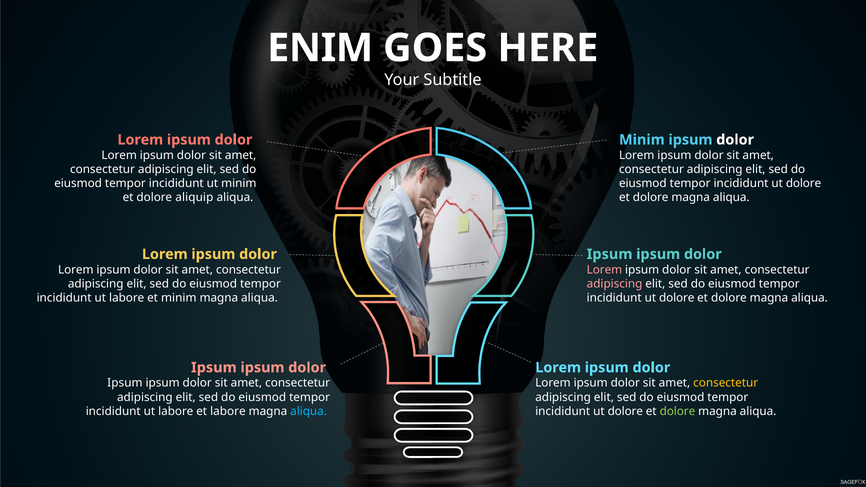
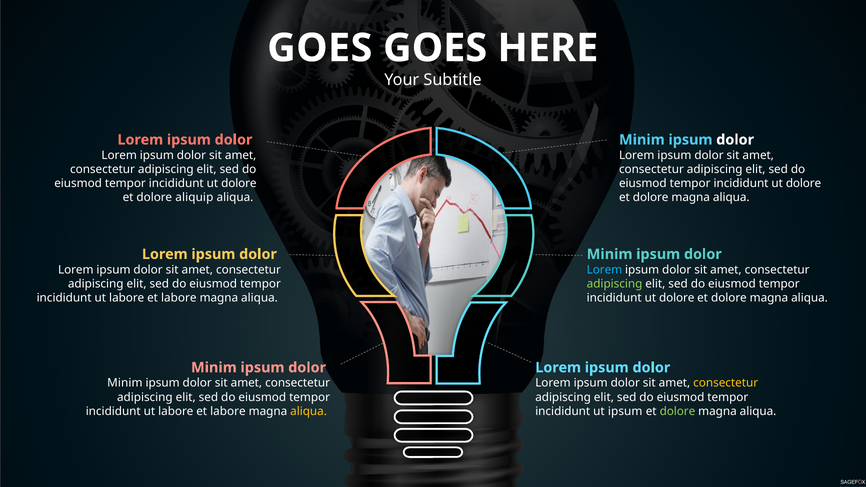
ENIM at (320, 48): ENIM -> GOES
minim at (239, 183): minim -> dolore
Ipsum at (610, 254): Ipsum -> Minim
Lorem at (604, 270) colour: pink -> light blue
adipiscing at (615, 284) colour: pink -> light green
minim at (179, 298): minim -> labore
Ipsum at (214, 368): Ipsum -> Minim
Ipsum at (125, 383): Ipsum -> Minim
aliqua at (309, 411) colour: light blue -> yellow
dolore at (625, 411): dolore -> ipsum
